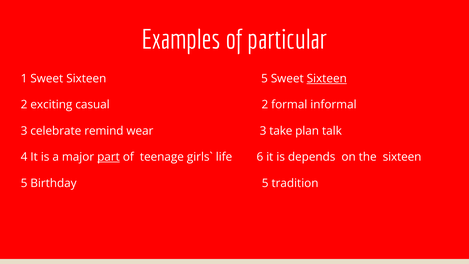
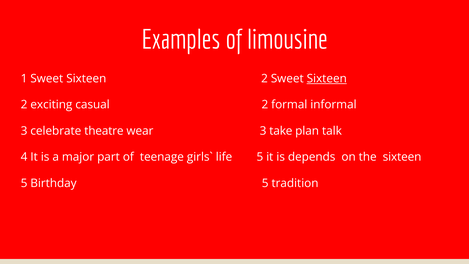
particular: particular -> limousine
1 Sweet Sixteen 5: 5 -> 2
remind: remind -> theatre
part underline: present -> none
life 6: 6 -> 5
